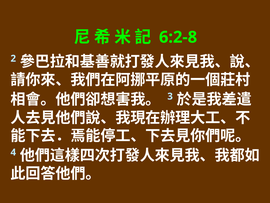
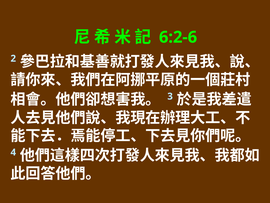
6:2-8: 6:2-8 -> 6:2-6
